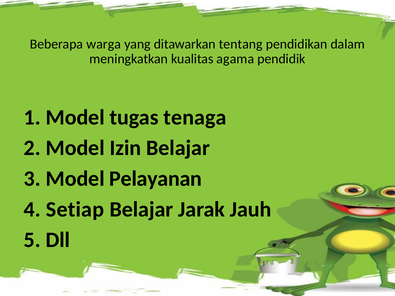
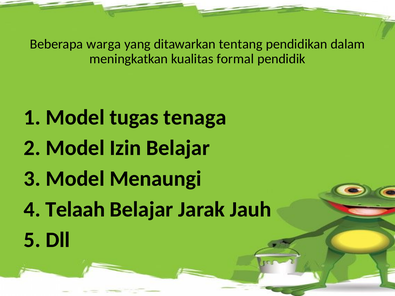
agama: agama -> formal
Pelayanan: Pelayanan -> Menaungi
Setiap: Setiap -> Telaah
